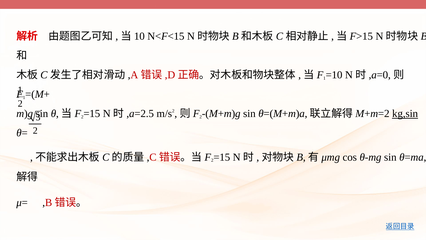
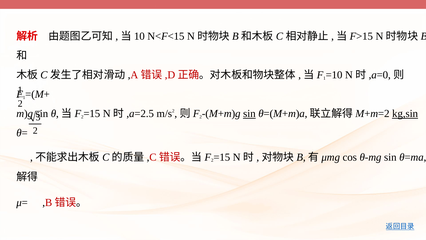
sin at (249, 113) underline: none -> present
